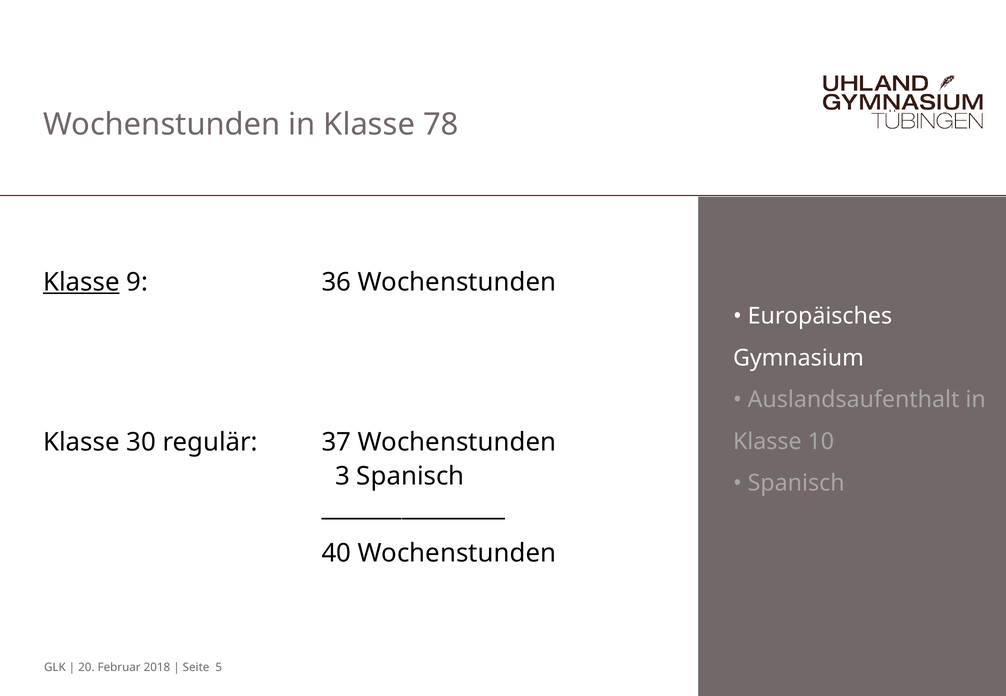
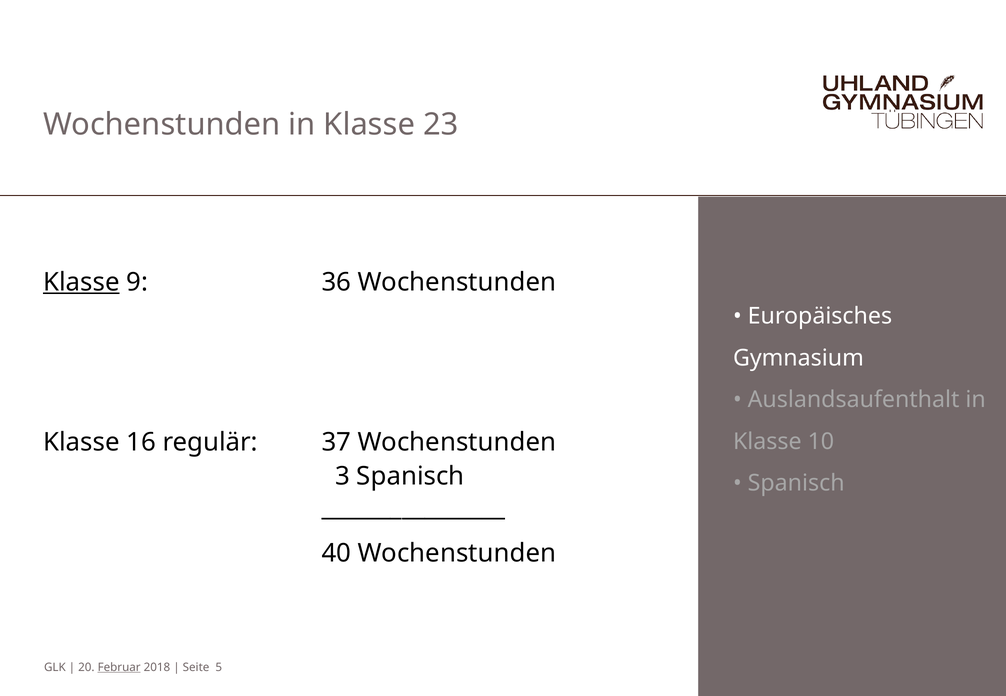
78: 78 -> 23
30: 30 -> 16
Februar underline: none -> present
